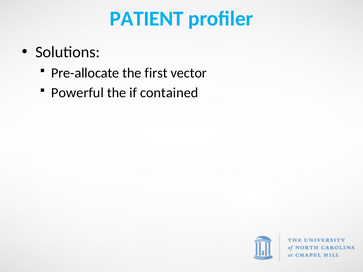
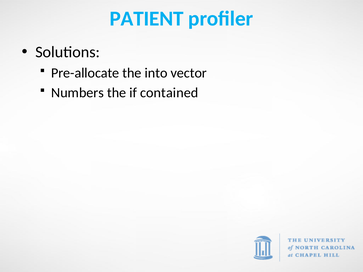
first: first -> into
Powerful: Powerful -> Numbers
